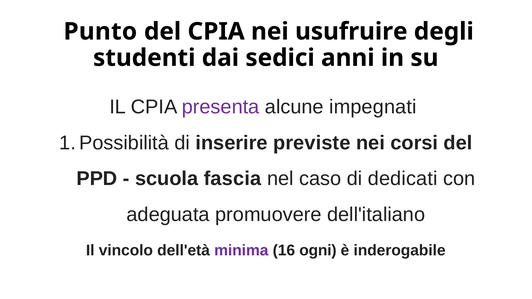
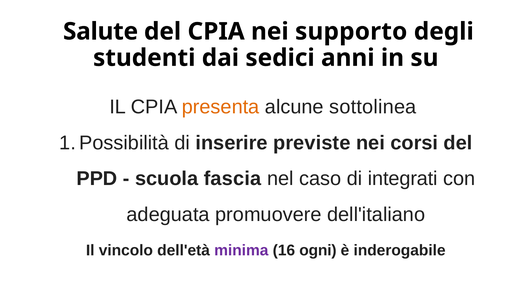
Punto: Punto -> Salute
usufruire: usufruire -> supporto
presenta colour: purple -> orange
impegnati: impegnati -> sottolinea
dedicati: dedicati -> integrati
